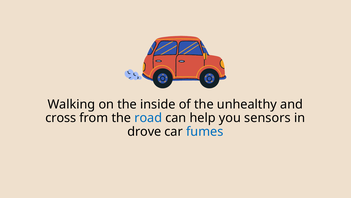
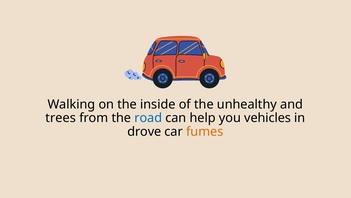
cross: cross -> trees
sensors: sensors -> vehicles
fumes colour: blue -> orange
